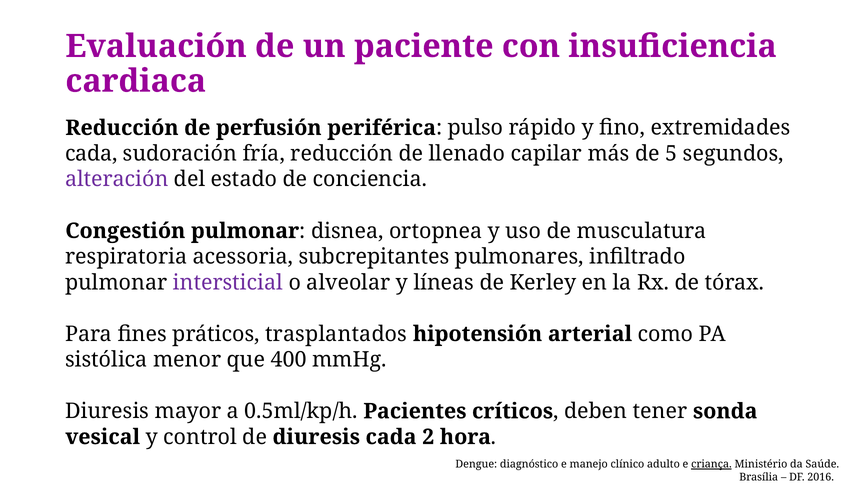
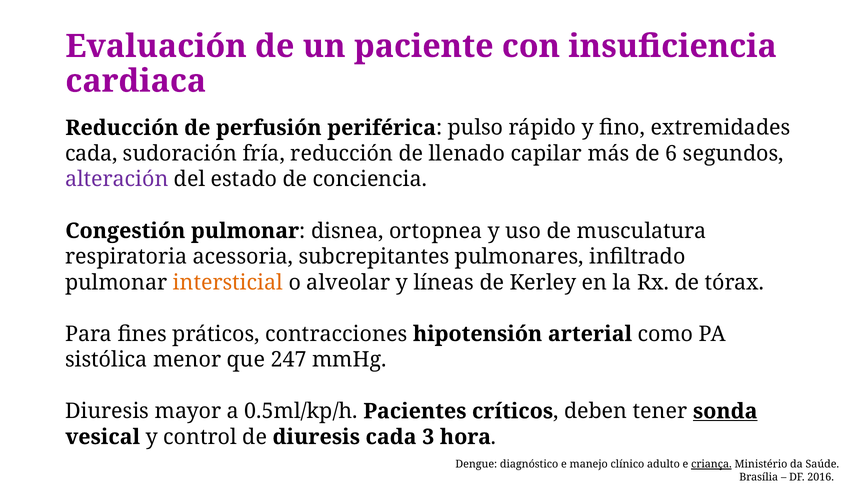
5: 5 -> 6
intersticial colour: purple -> orange
trasplantados: trasplantados -> contracciones
400: 400 -> 247
sonda underline: none -> present
2: 2 -> 3
